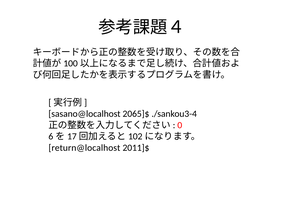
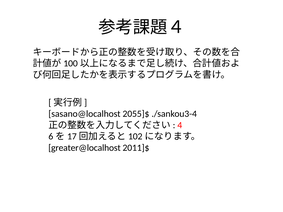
2065]$: 2065]$ -> 2055]$
0: 0 -> 4
return@localhost: return@localhost -> greater@localhost
